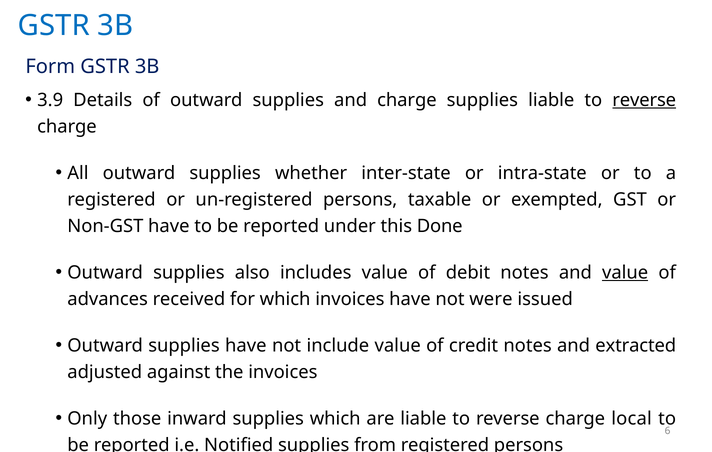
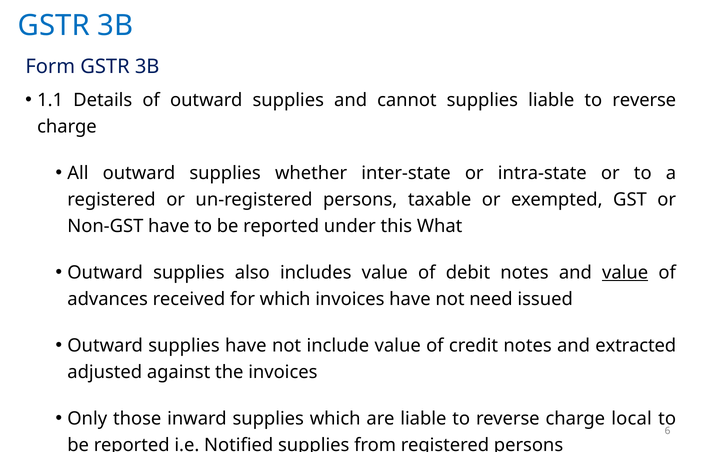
3.9: 3.9 -> 1.1
and charge: charge -> cannot
reverse at (644, 100) underline: present -> none
Done: Done -> What
were: were -> need
